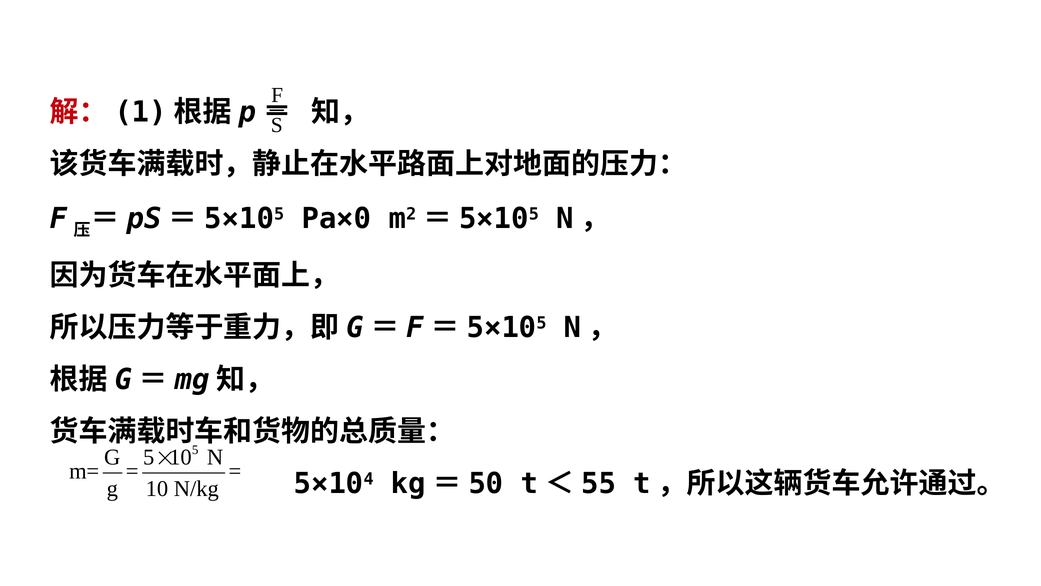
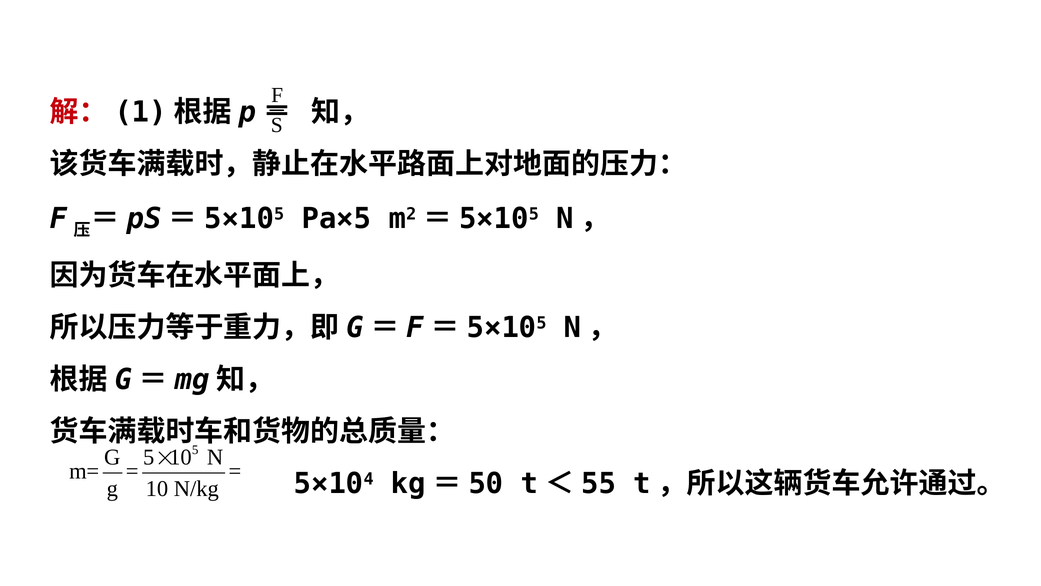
Pa×0: Pa×0 -> Pa×5
